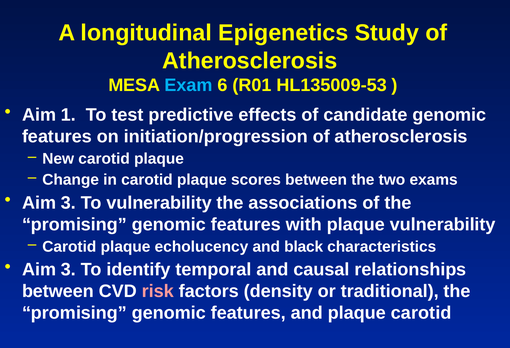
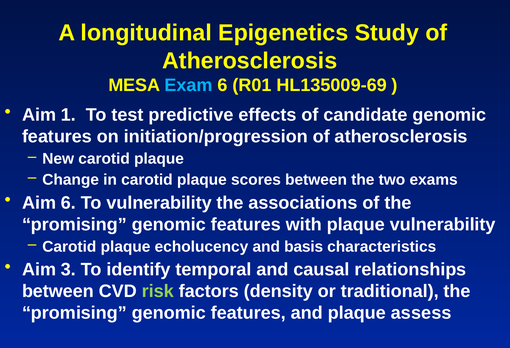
HL135009-53: HL135009-53 -> HL135009-69
3 at (68, 203): 3 -> 6
black: black -> basis
risk colour: pink -> light green
plaque carotid: carotid -> assess
